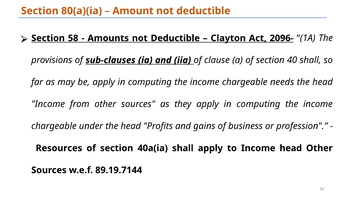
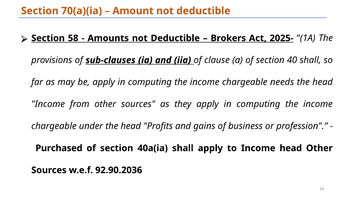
80(a)(ia: 80(a)(ia -> 70(a)(ia
Clayton: Clayton -> Brokers
2096-: 2096- -> 2025-
Resources: Resources -> Purchased
89.19.7144: 89.19.7144 -> 92.90.2036
